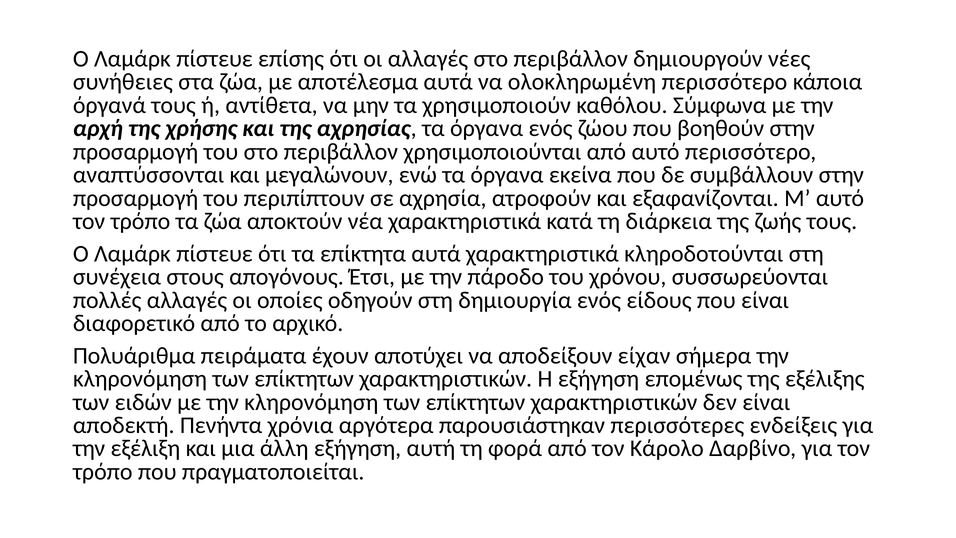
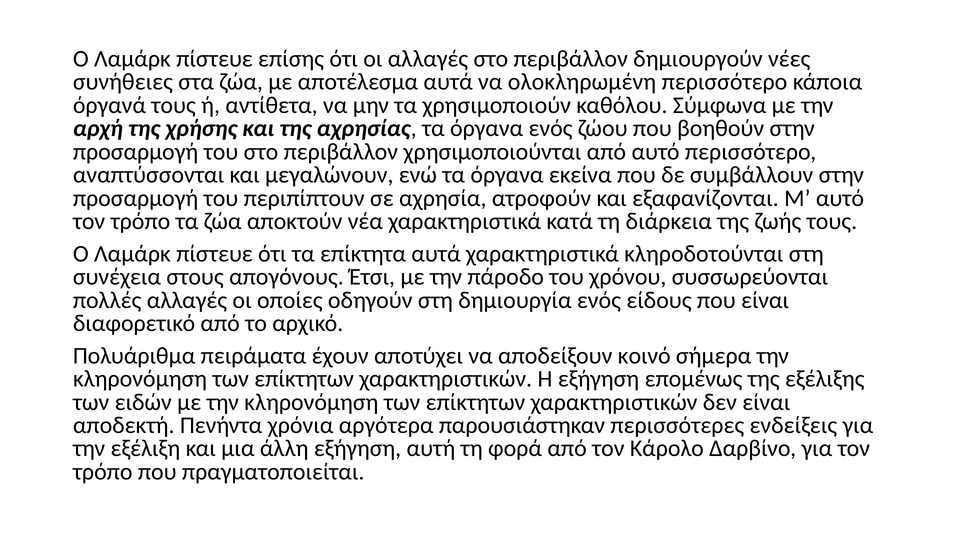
είχαν: είχαν -> κοινό
